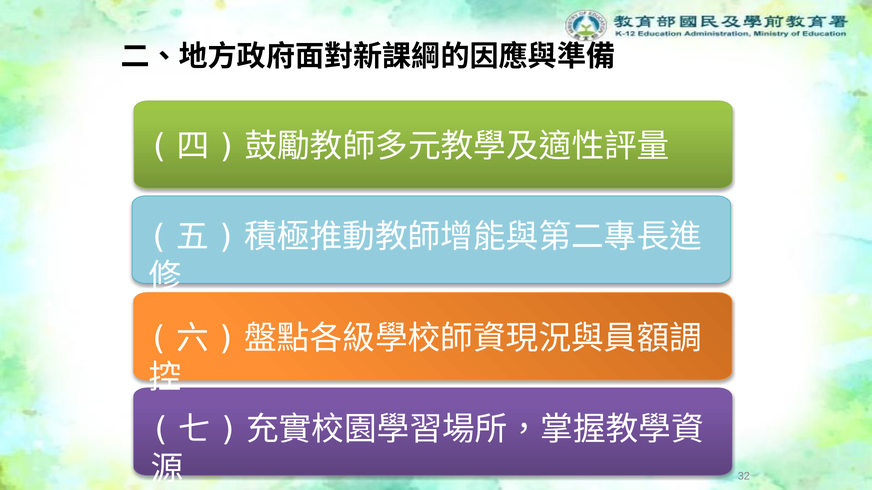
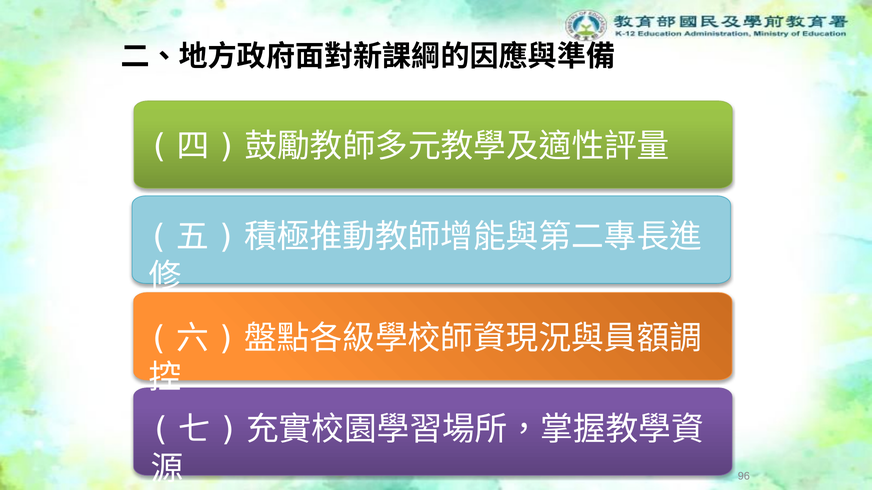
32: 32 -> 96
